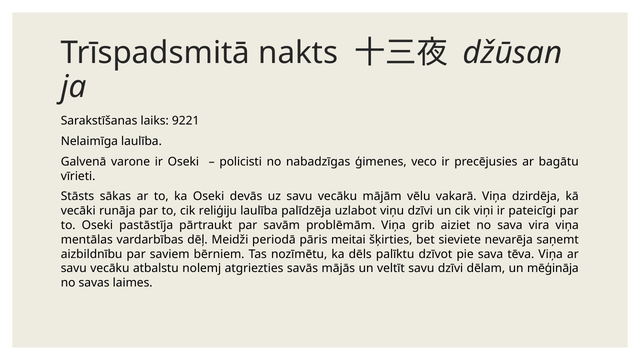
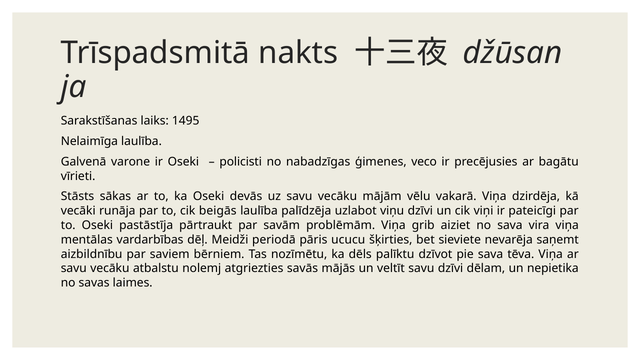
9221: 9221 -> 1495
reliģiju: reliģiju -> beigās
meitai: meitai -> ucucu
mēģināja: mēģināja -> nepietika
